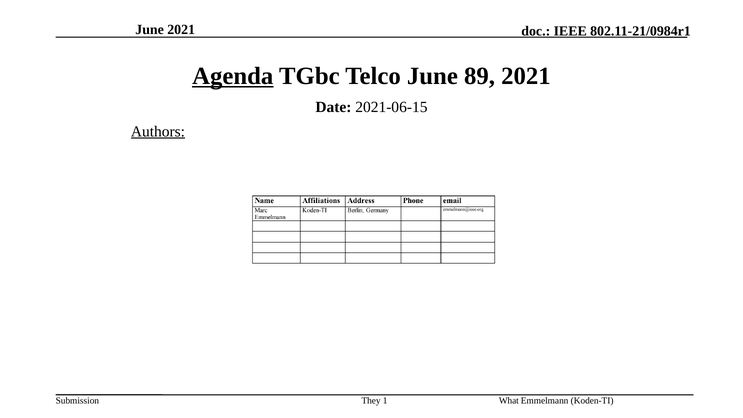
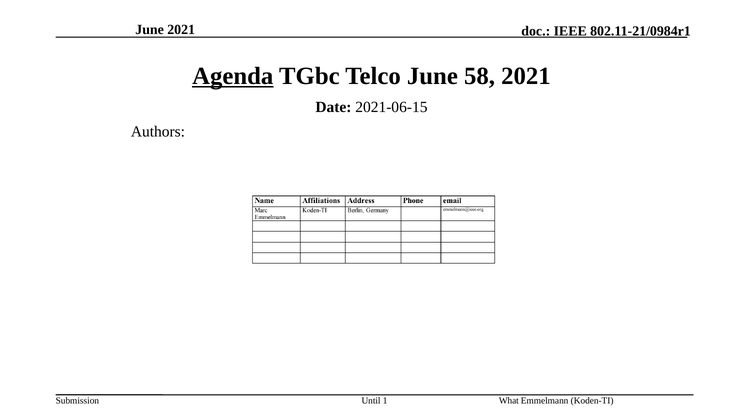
89: 89 -> 58
Authors underline: present -> none
They: They -> Until
